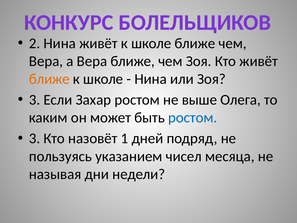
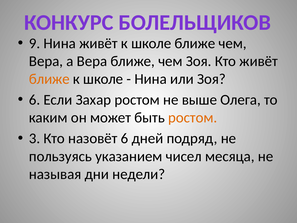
2: 2 -> 9
3 at (35, 100): 3 -> 6
ростом at (193, 118) colour: blue -> orange
назовёт 1: 1 -> 6
